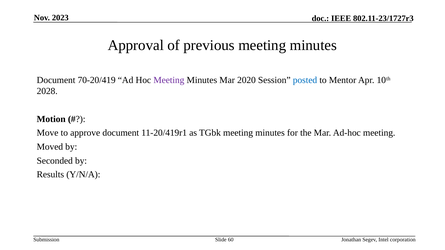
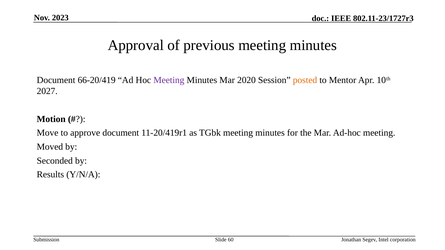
70-20/419: 70-20/419 -> 66-20/419
posted colour: blue -> orange
2028: 2028 -> 2027
